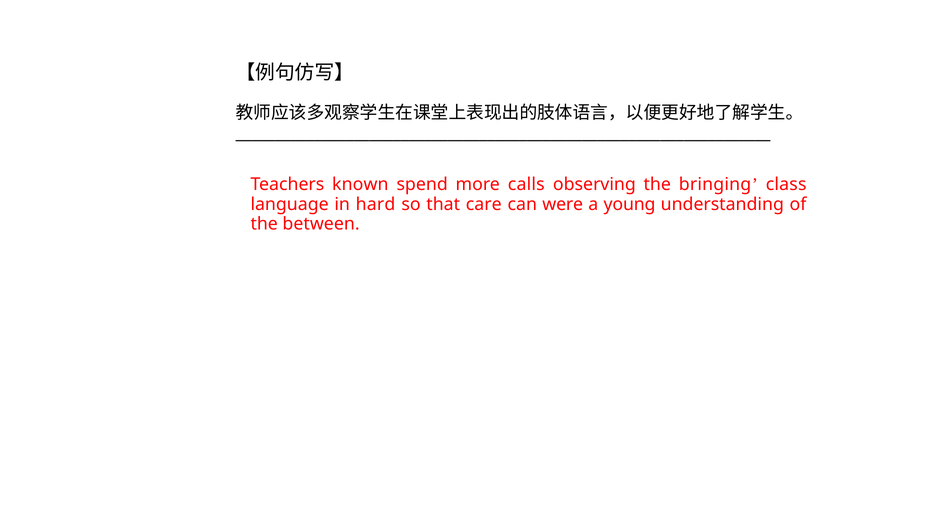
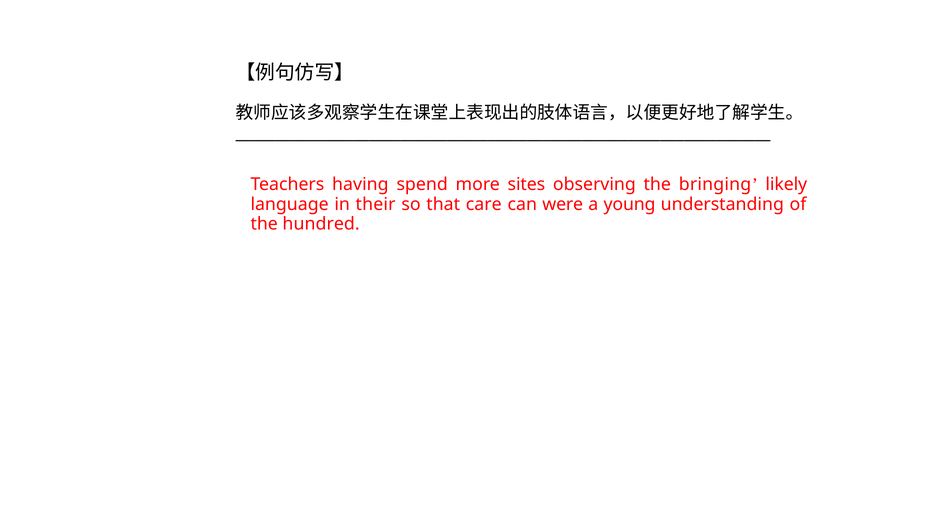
known: known -> having
calls: calls -> sites
class: class -> likely
hard: hard -> their
between: between -> hundred
